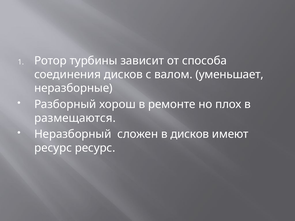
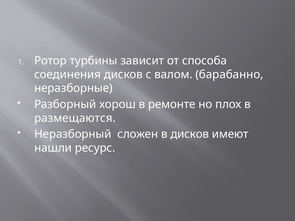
уменьшает: уменьшает -> барабанно
ресурс at (53, 148): ресурс -> нашли
